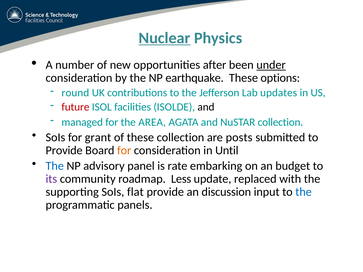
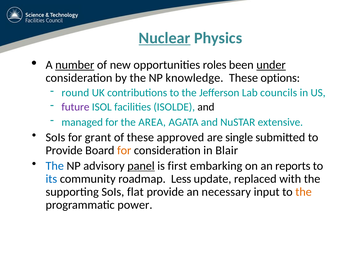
number underline: none -> present
after: after -> roles
earthquake: earthquake -> knowledge
updates: updates -> councils
future colour: red -> purple
NuSTAR collection: collection -> extensive
these collection: collection -> approved
posts: posts -> single
Until: Until -> Blair
panel underline: none -> present
rate: rate -> first
budget: budget -> reports
its colour: purple -> blue
discussion: discussion -> necessary
the at (304, 192) colour: blue -> orange
panels: panels -> power
